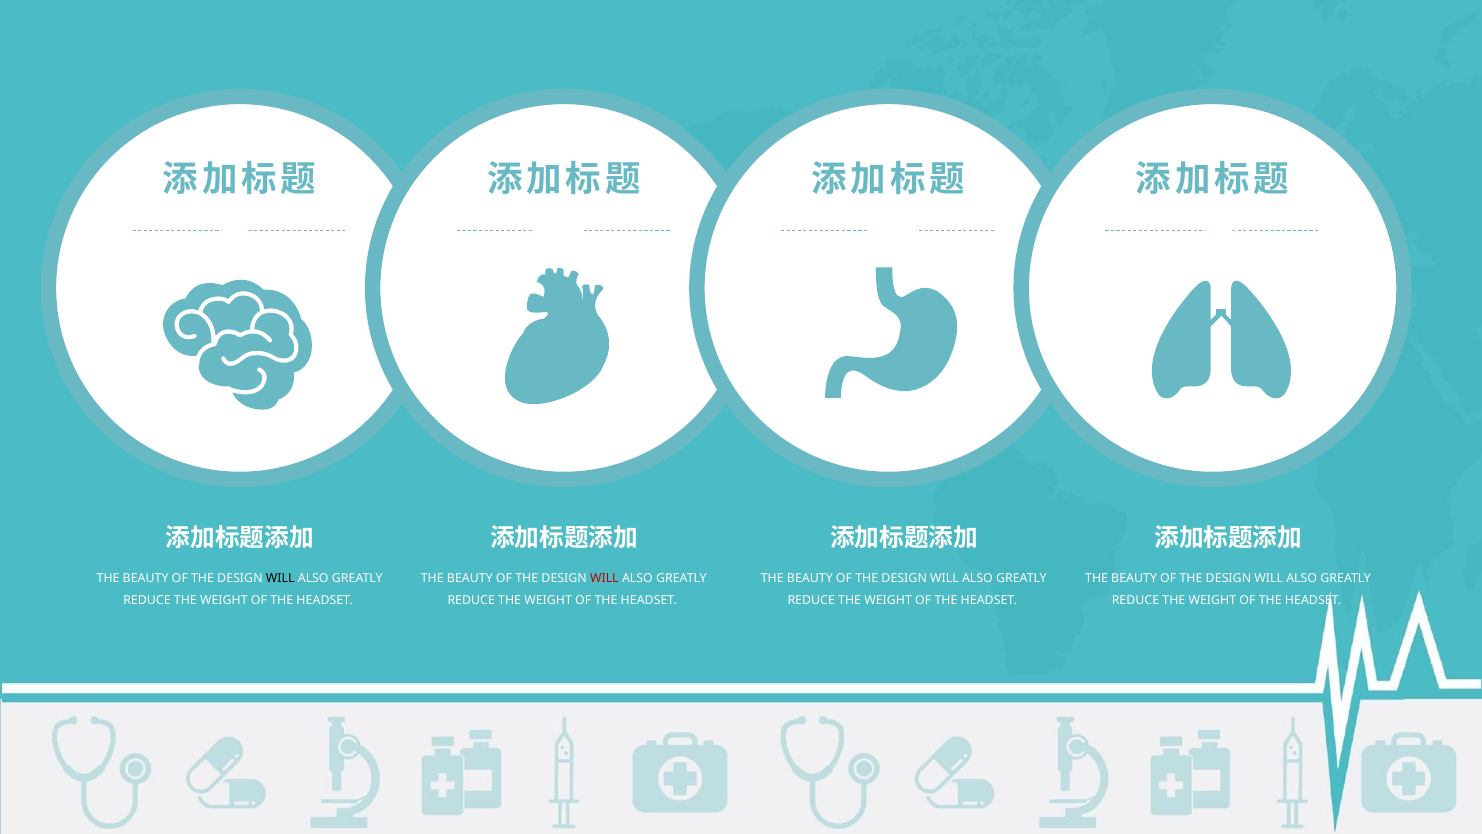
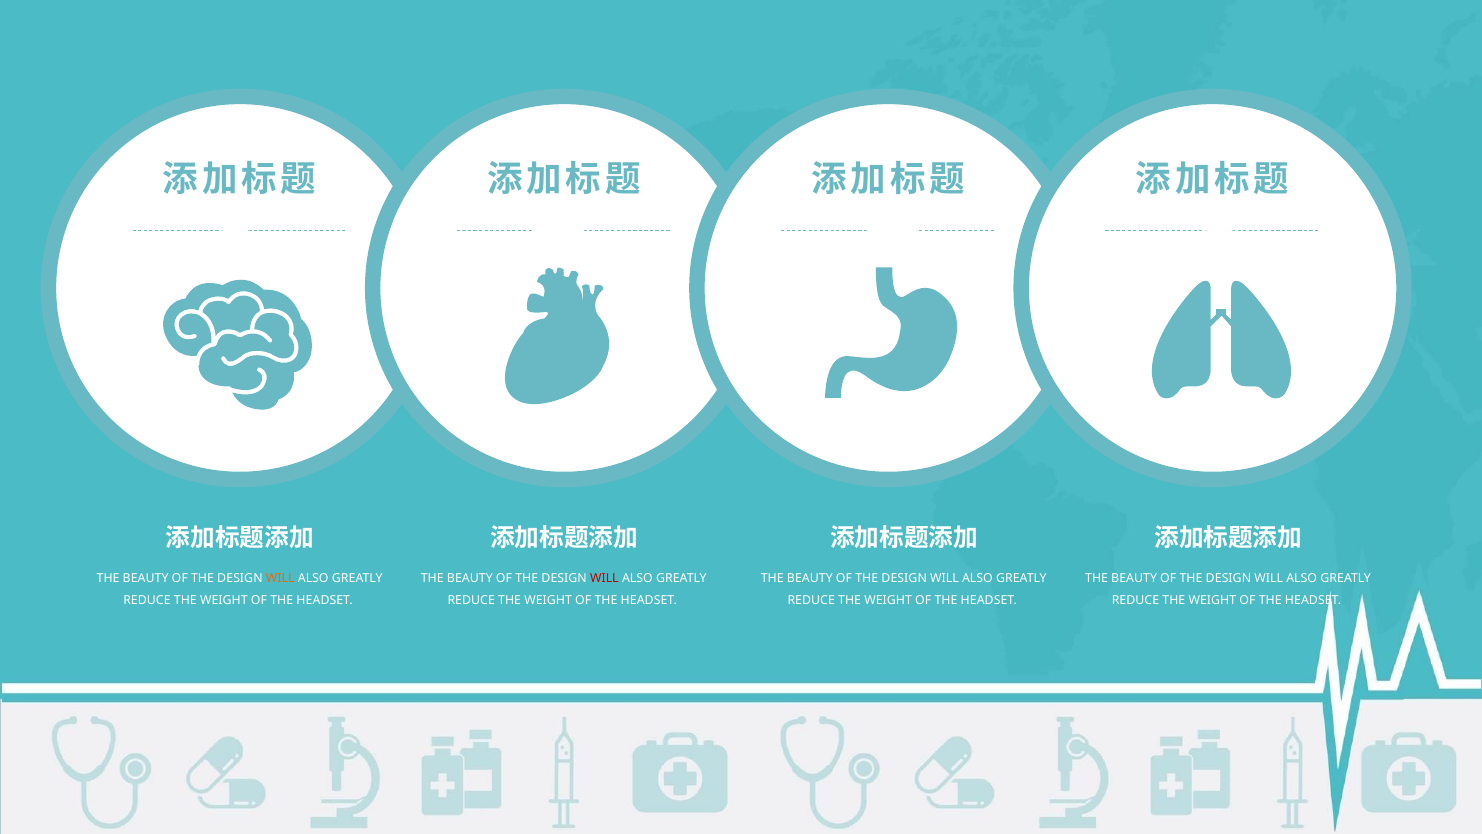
WILL at (280, 578) colour: black -> orange
